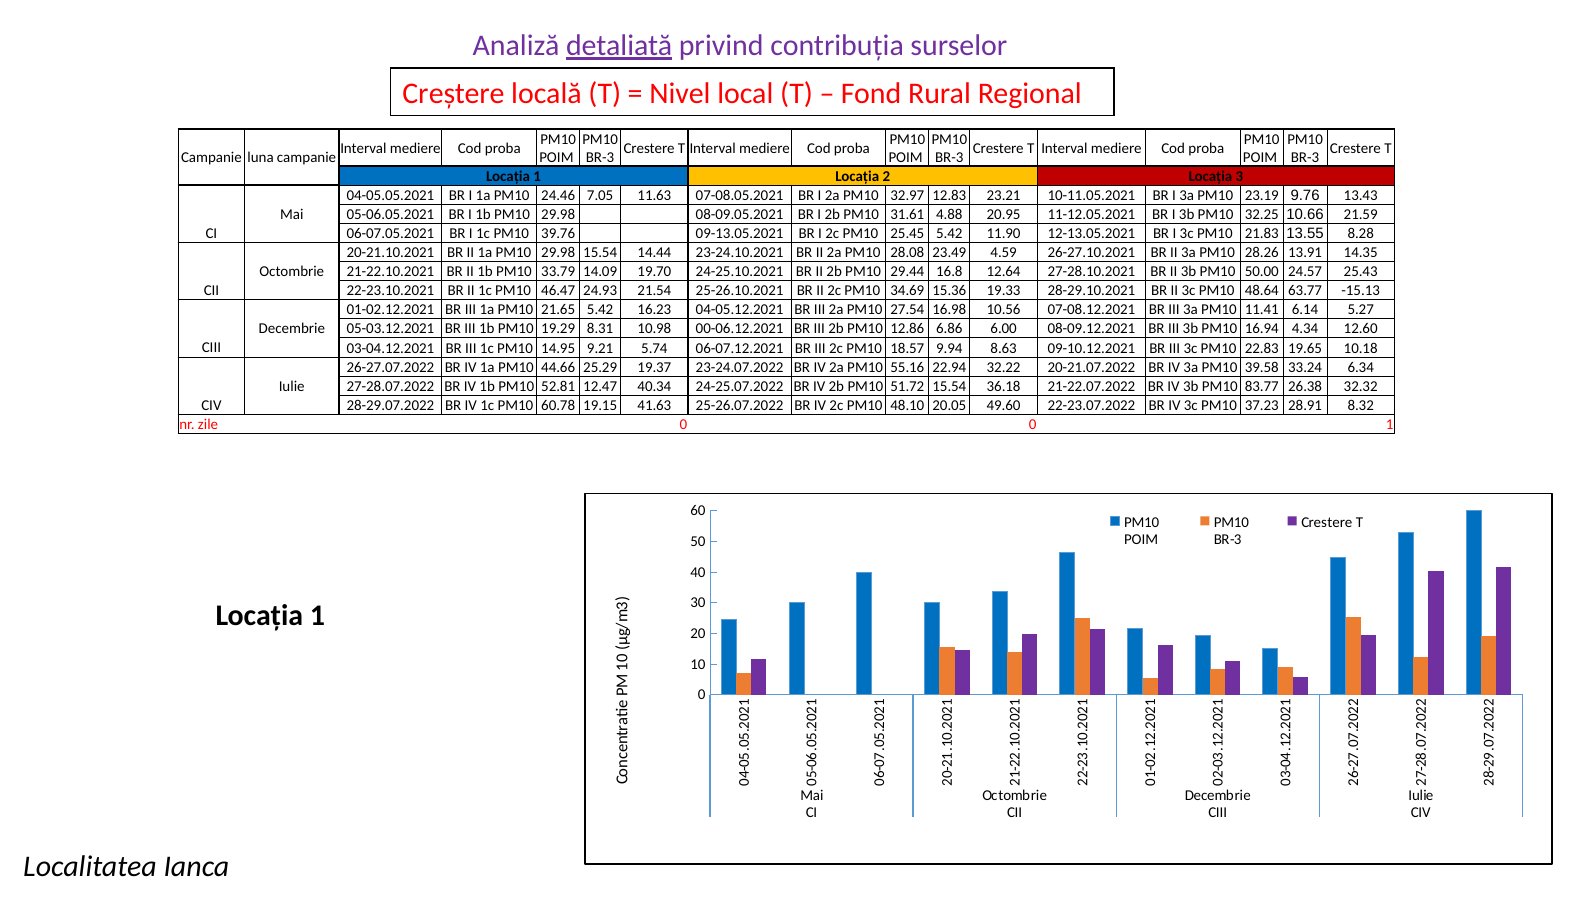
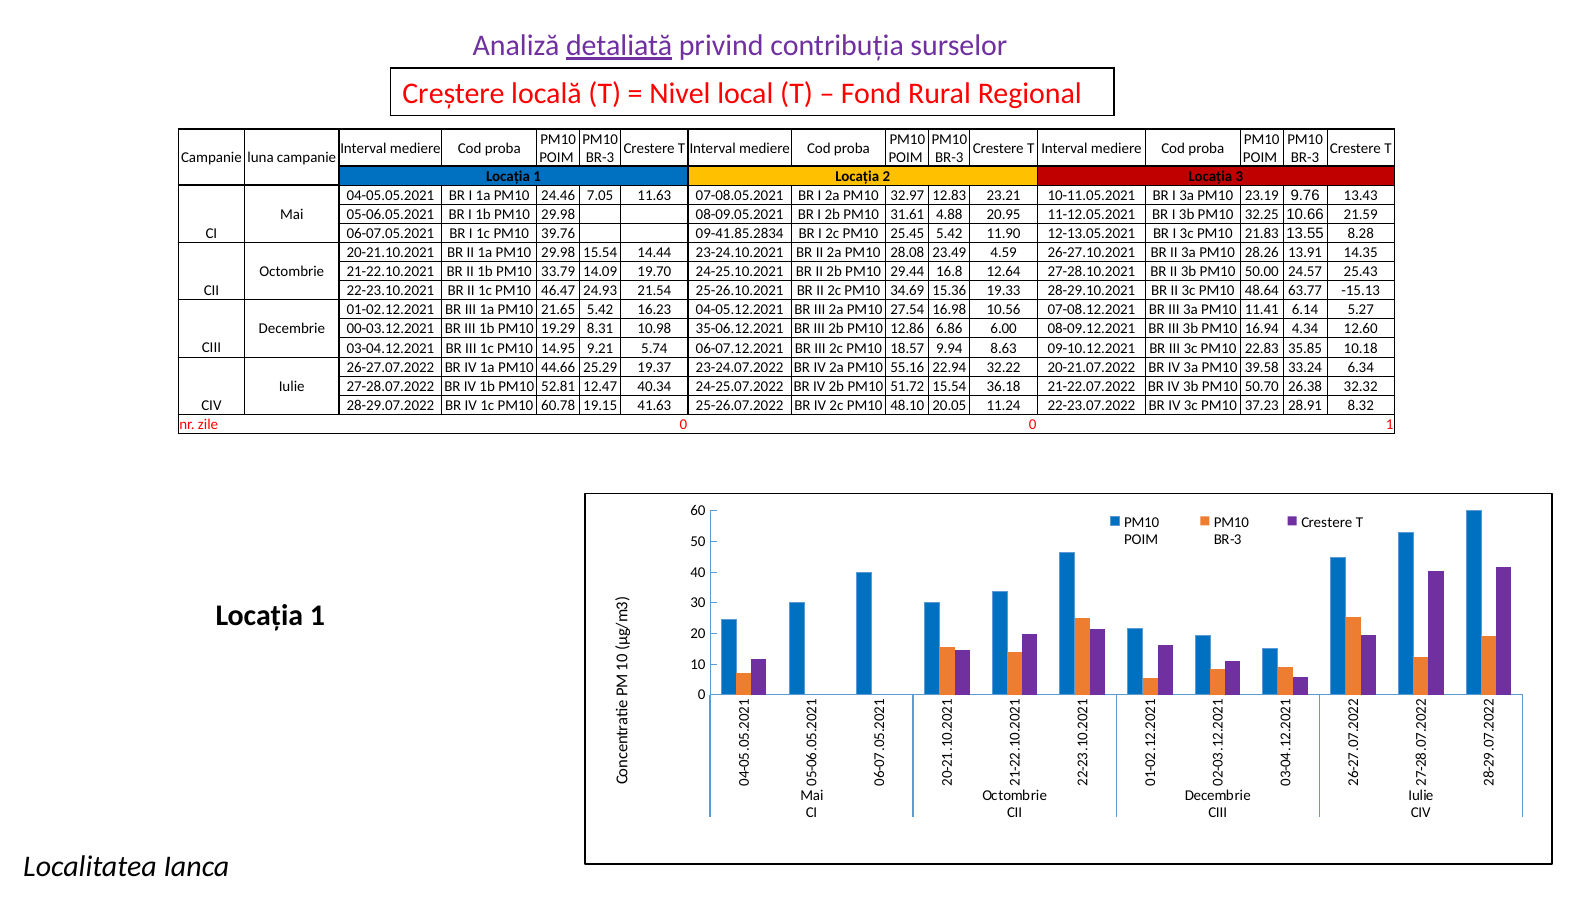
09-13.05.2021: 09-13.05.2021 -> 09-41.85.2834
05-03.12.2021: 05-03.12.2021 -> 00-03.12.2021
00-06.12.2021: 00-06.12.2021 -> 35-06.12.2021
19.65: 19.65 -> 35.85
83.77: 83.77 -> 50.70
49.60: 49.60 -> 11.24
